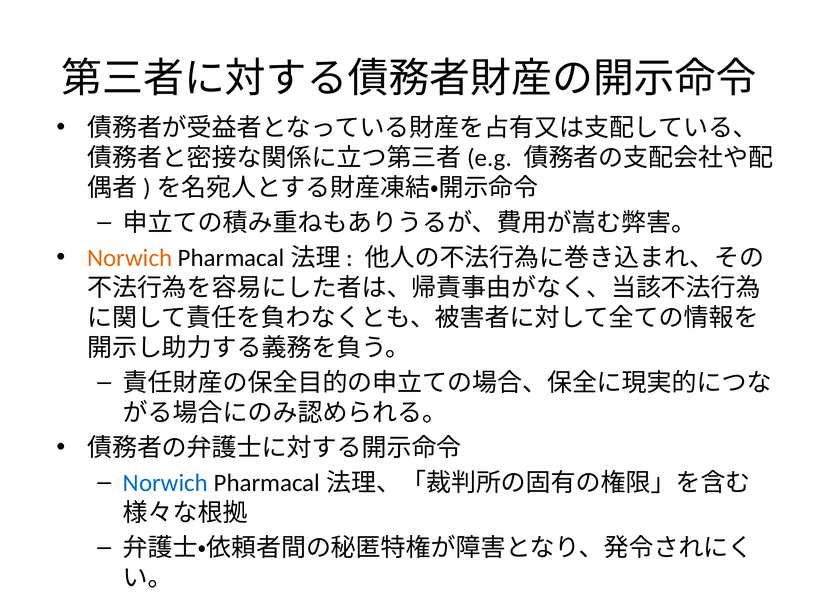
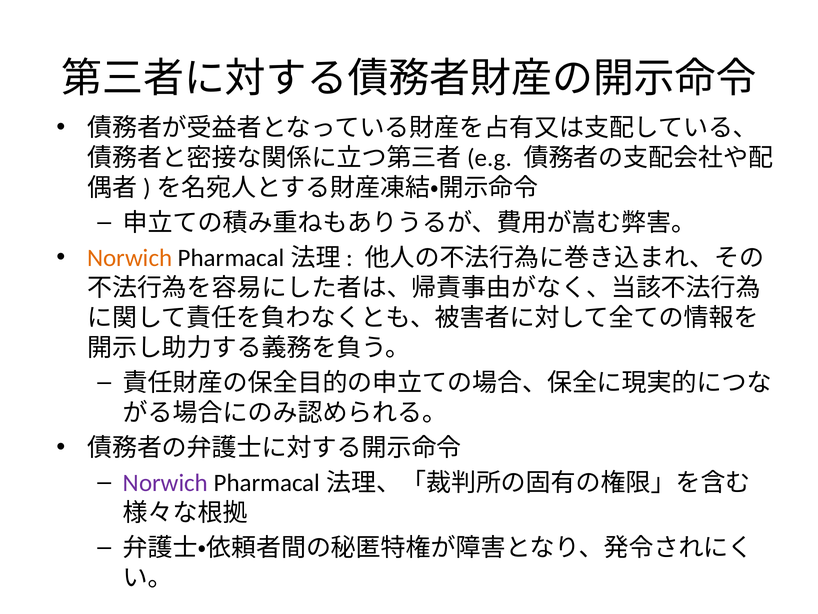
Norwich at (166, 483) colour: blue -> purple
